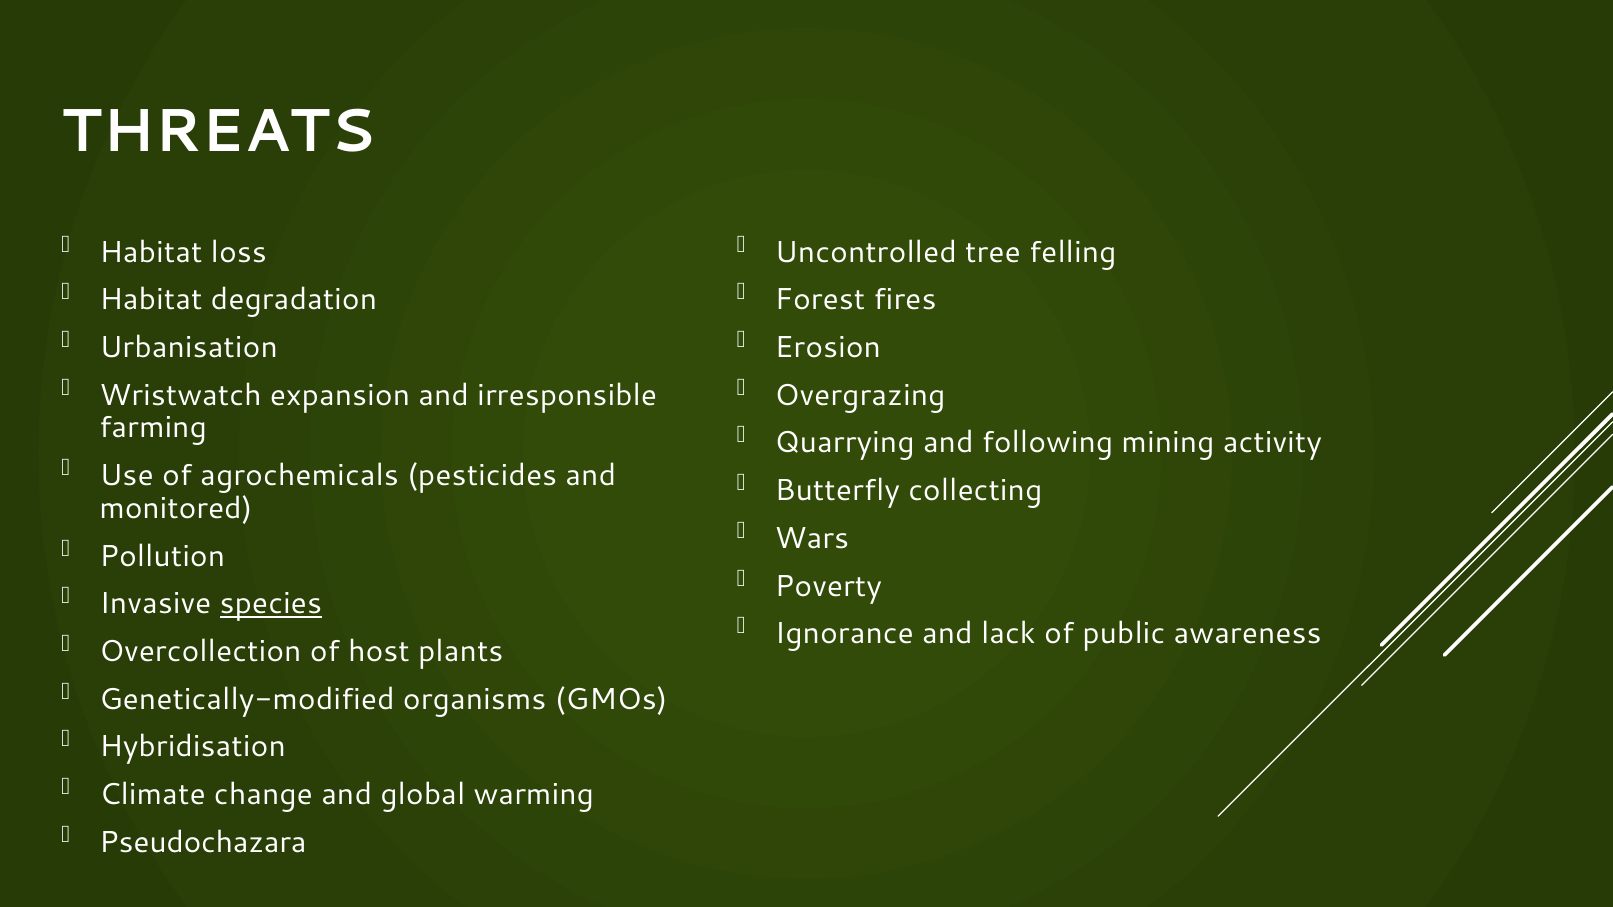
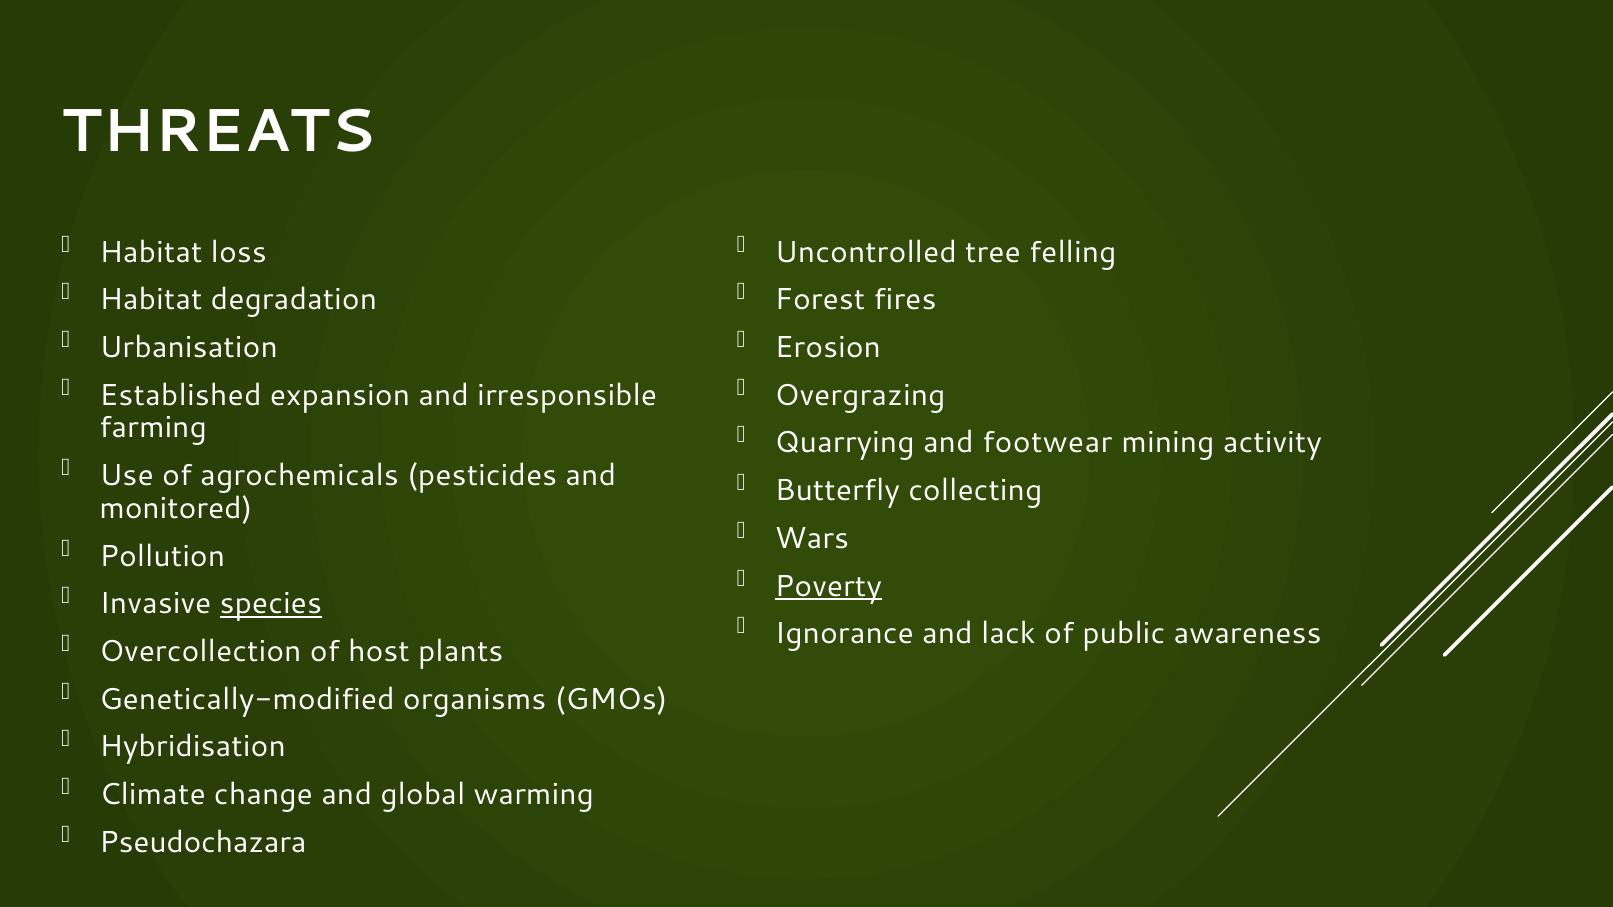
Wristwatch: Wristwatch -> Established
following: following -> footwear
Poverty underline: none -> present
